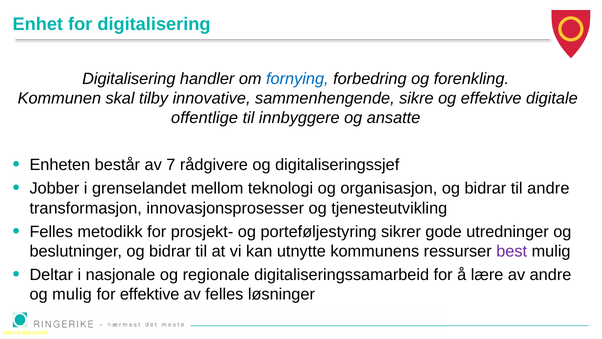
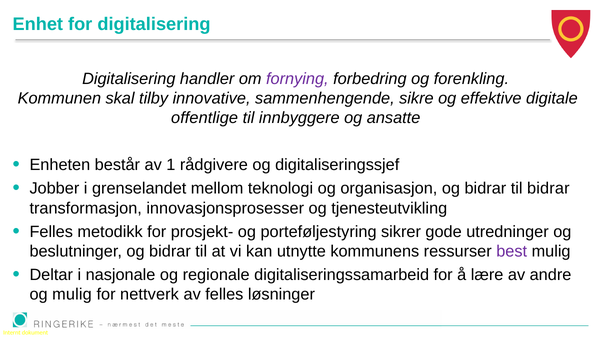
fornying colour: blue -> purple
7: 7 -> 1
til andre: andre -> bidrar
for effektive: effektive -> nettverk
